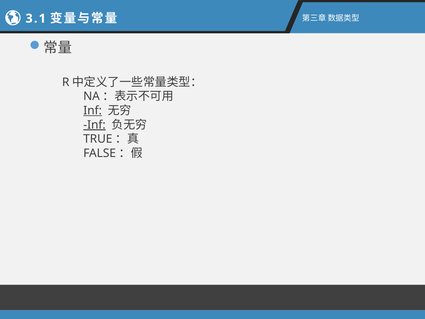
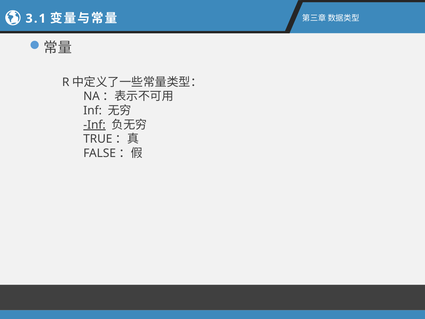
Inf at (93, 111) underline: present -> none
